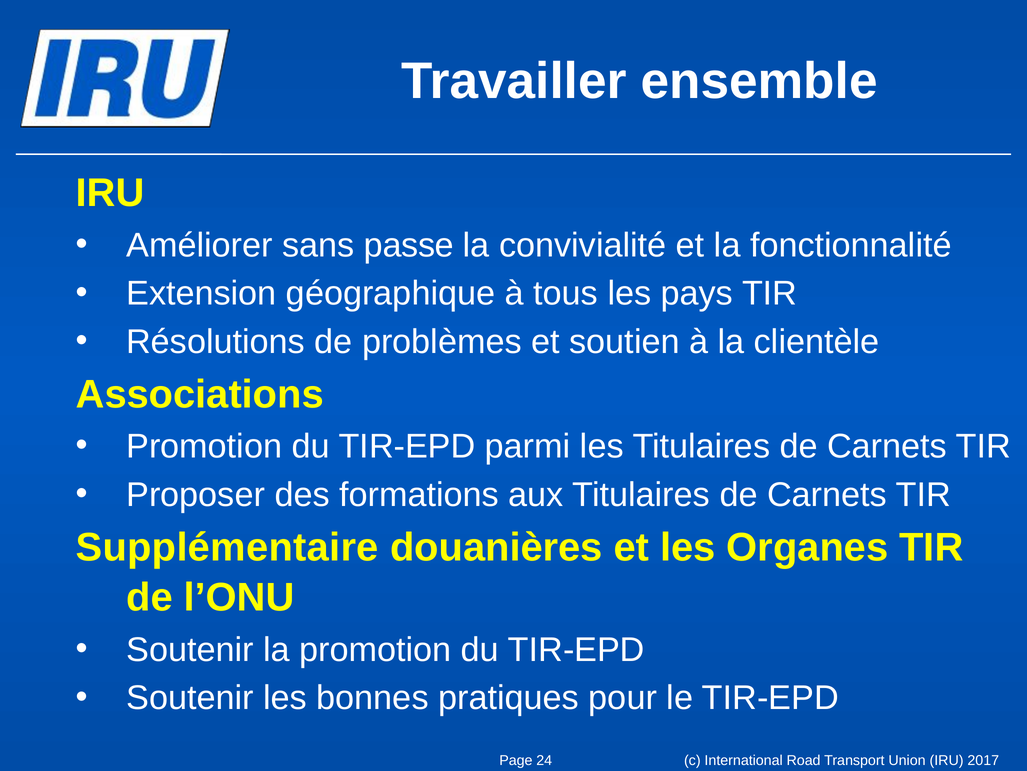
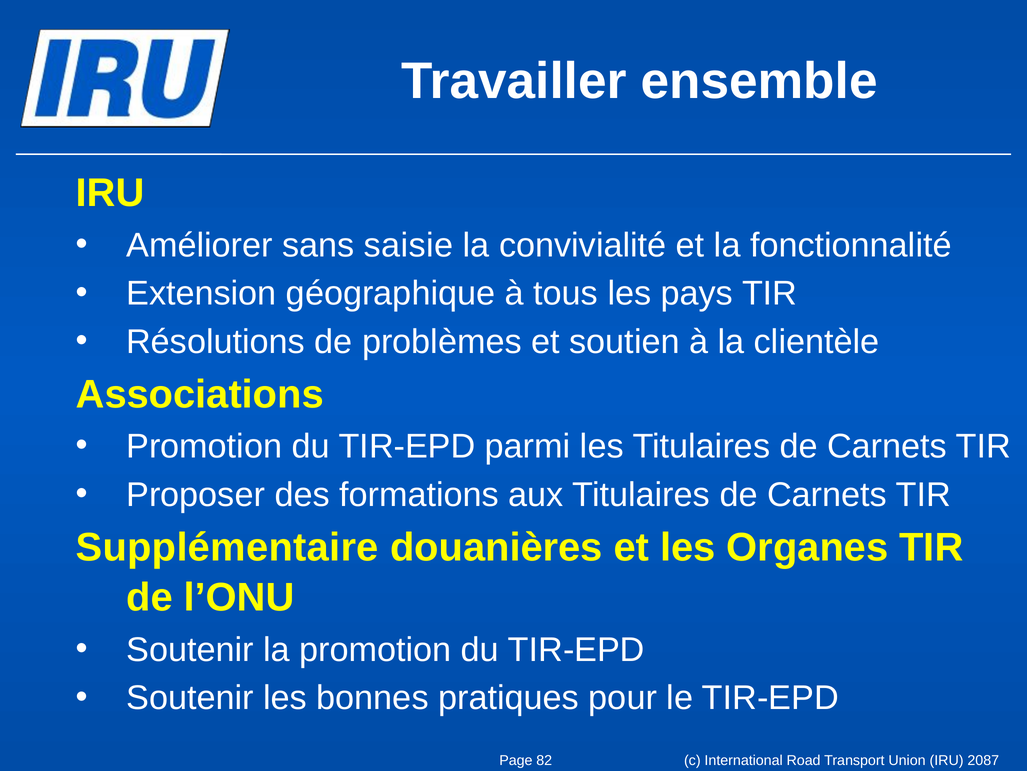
passe: passe -> saisie
24: 24 -> 82
2017: 2017 -> 2087
